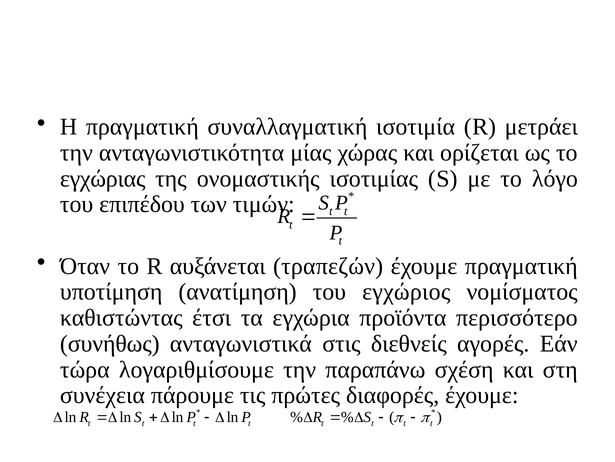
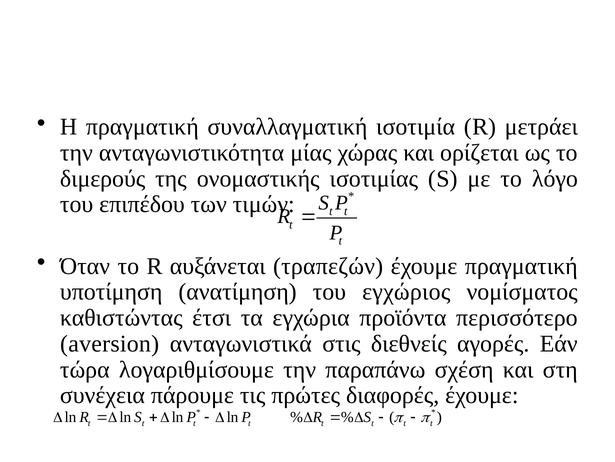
εγχώριας: εγχώριας -> διμερούς
συνήθως: συνήθως -> aversion
